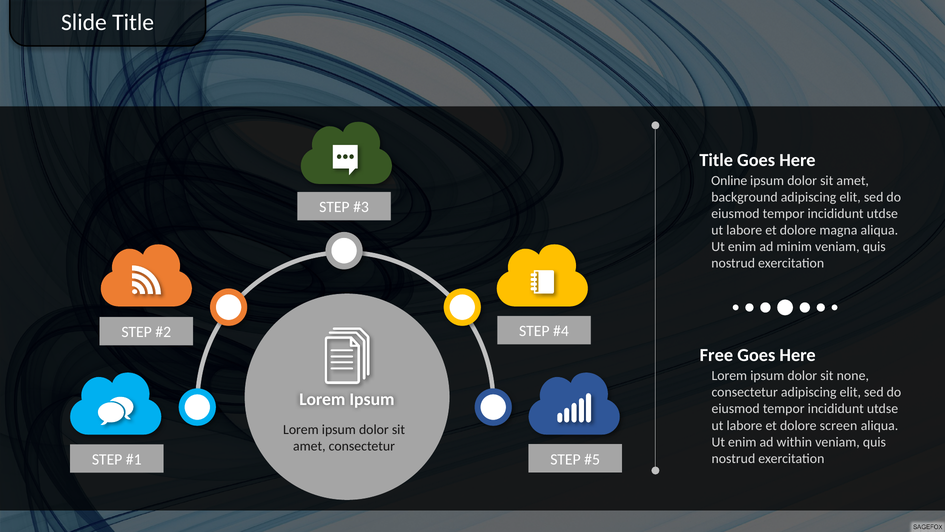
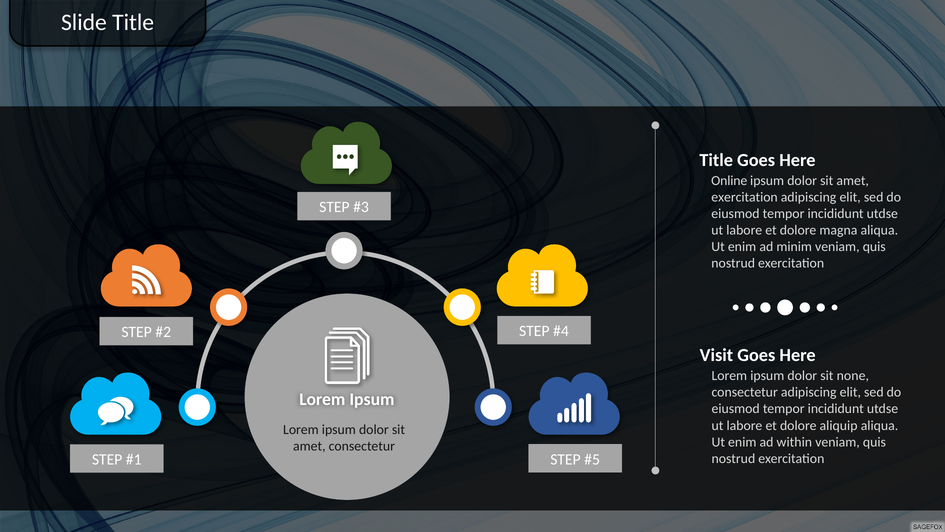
background at (745, 197): background -> exercitation
Free: Free -> Visit
screen: screen -> aliquip
